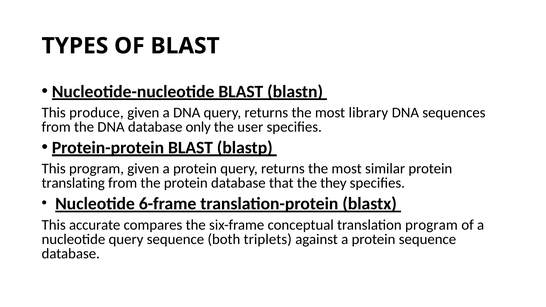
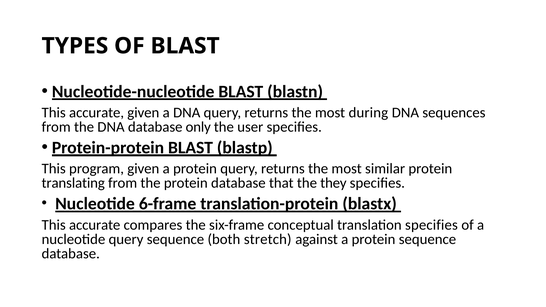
produce at (96, 113): produce -> accurate
library: library -> during
translation program: program -> specifies
triplets: triplets -> stretch
